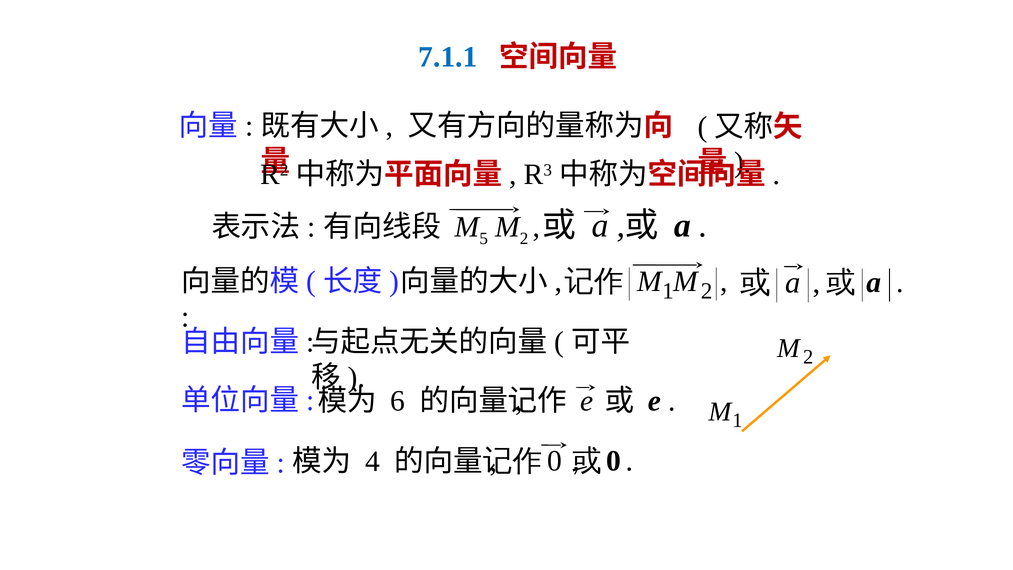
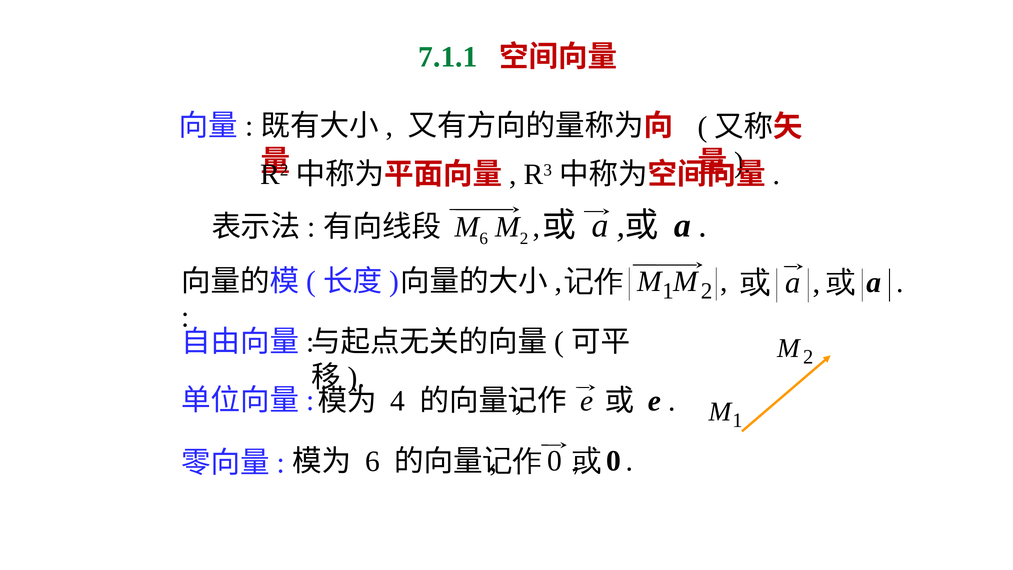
7.1.1 colour: blue -> green
5 at (484, 238): 5 -> 6
6: 6 -> 4
4 at (372, 461): 4 -> 6
